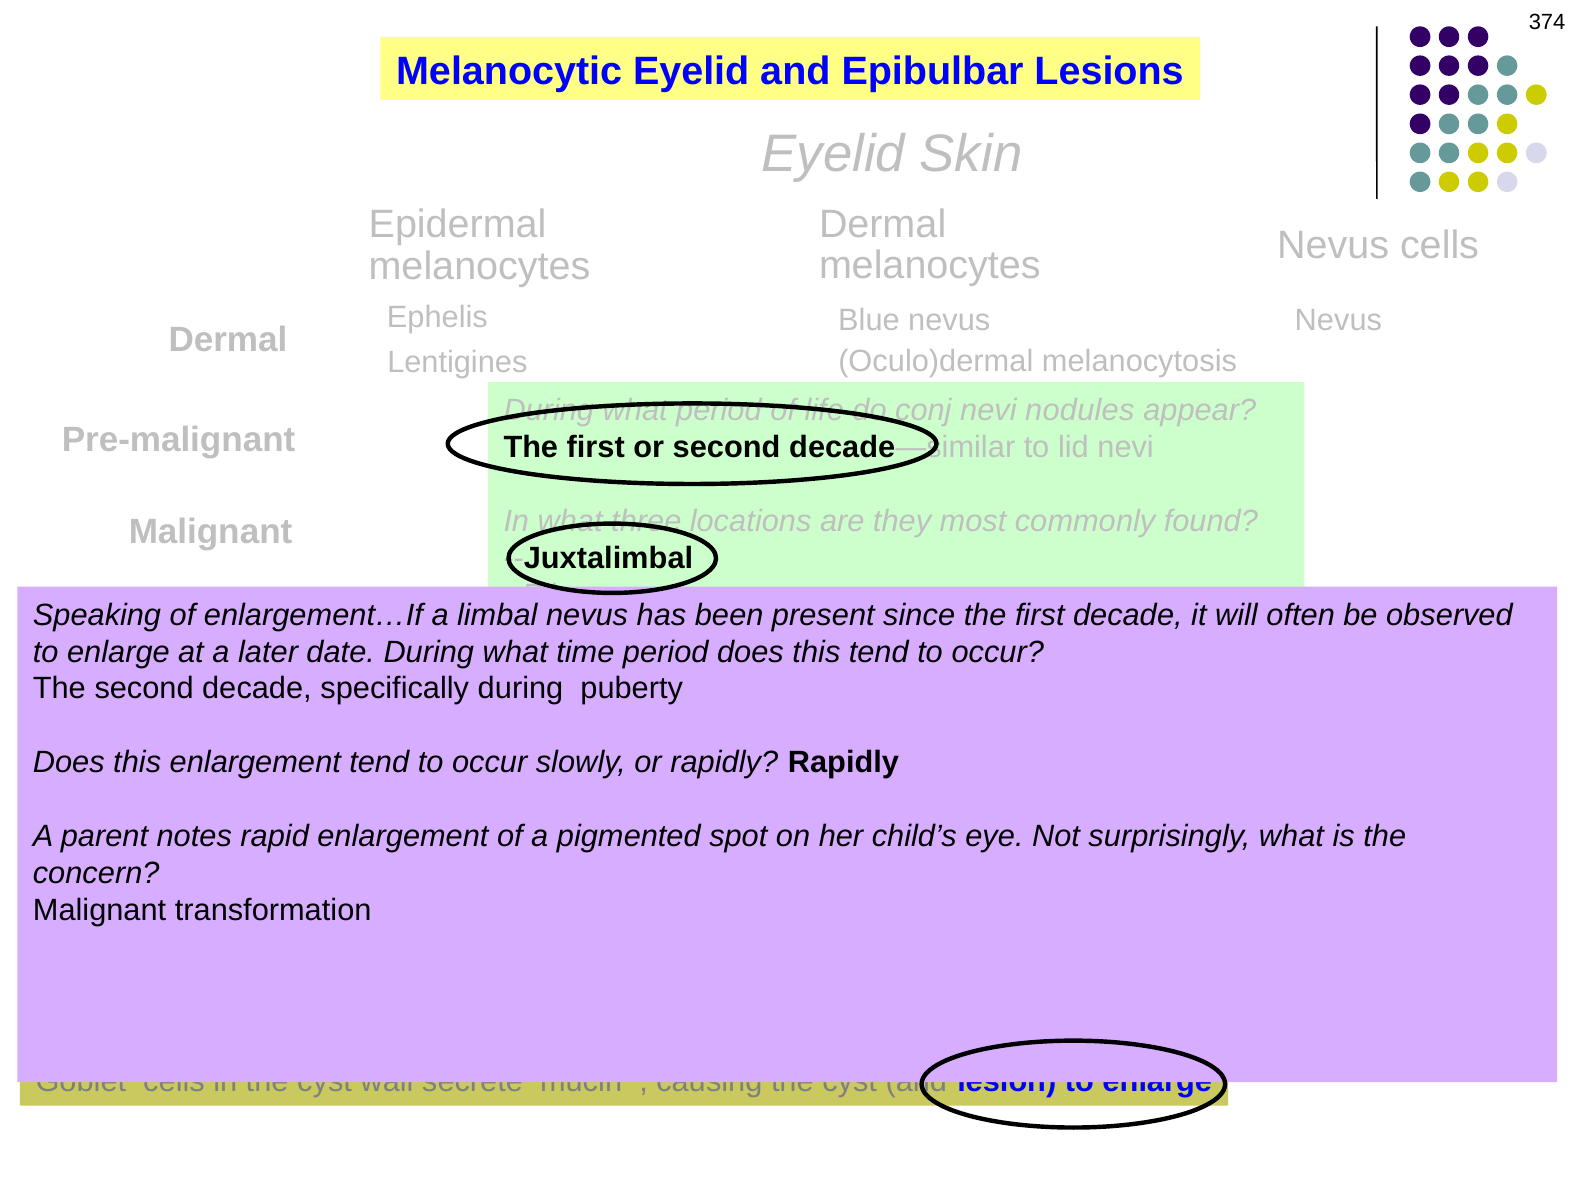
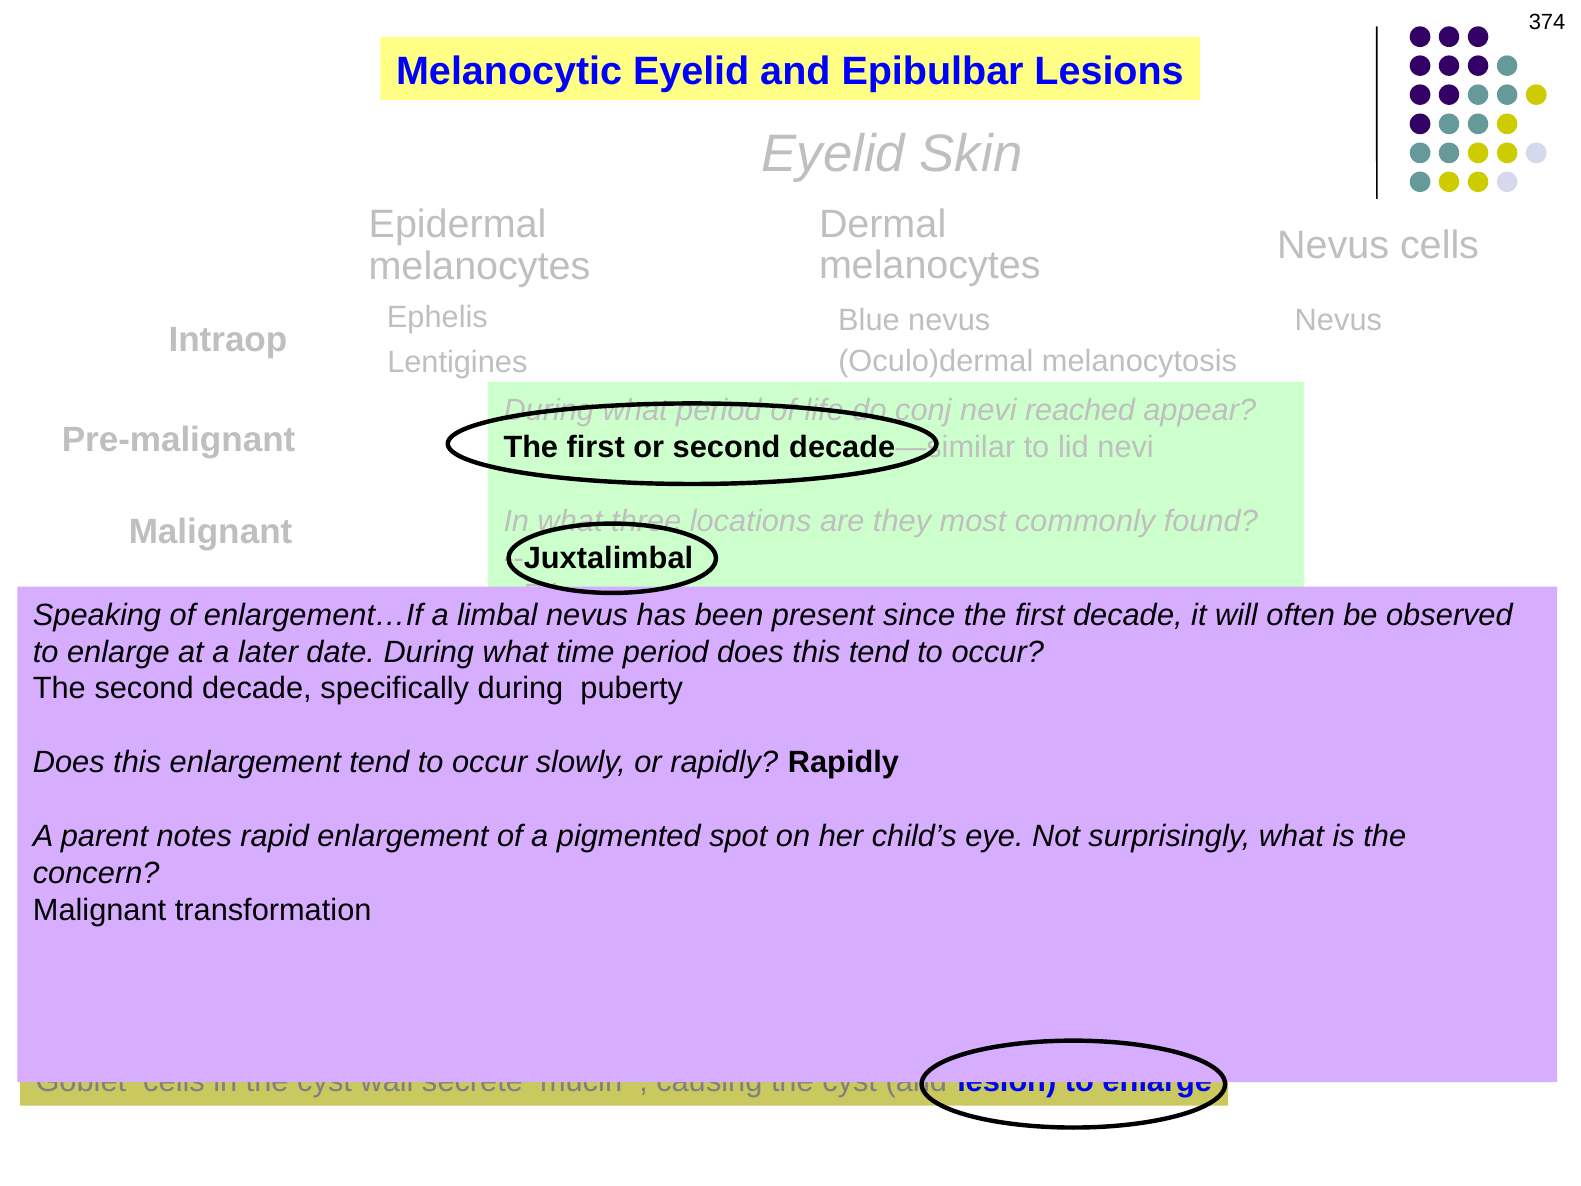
Dermal at (228, 340): Dermal -> Intraop
nodules: nodules -> reached
